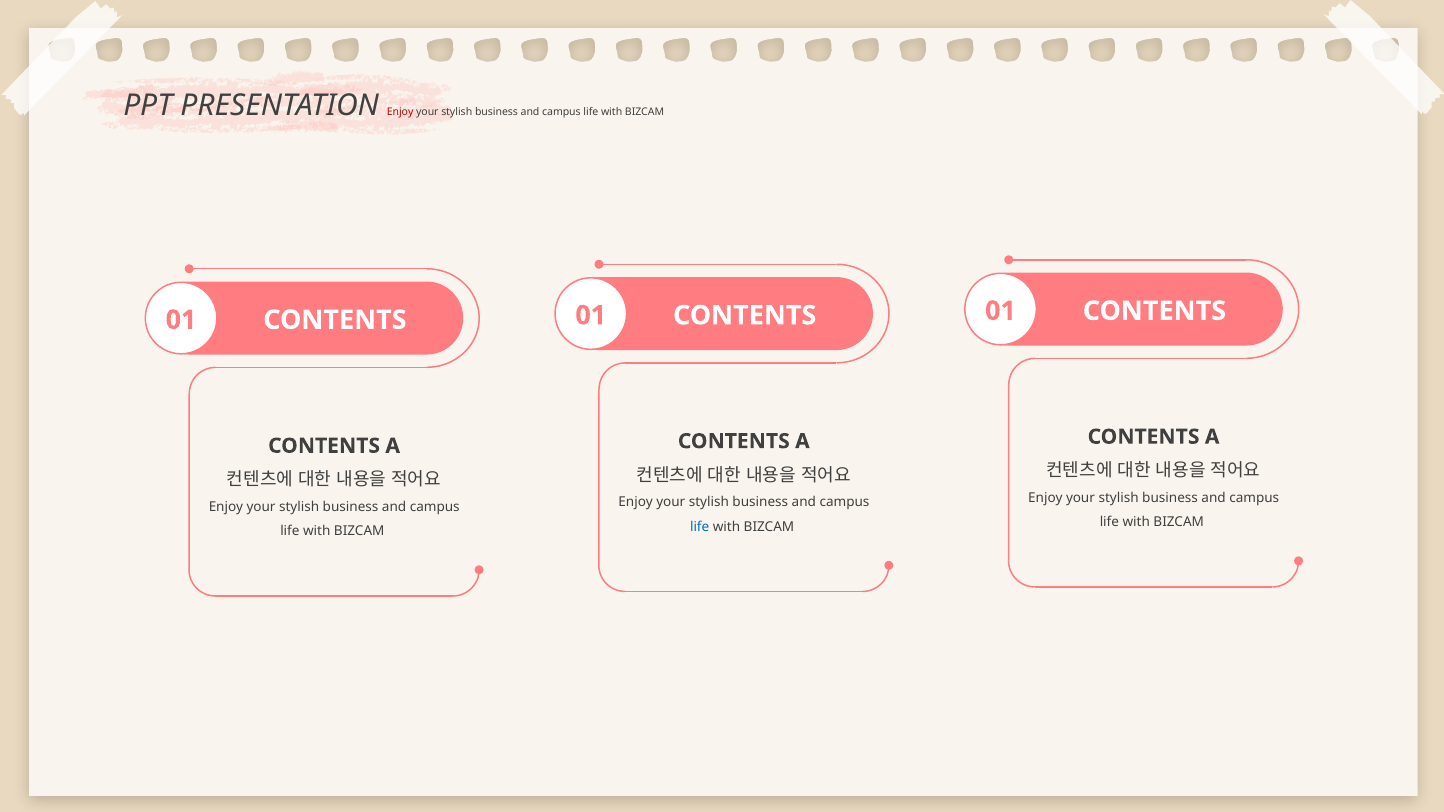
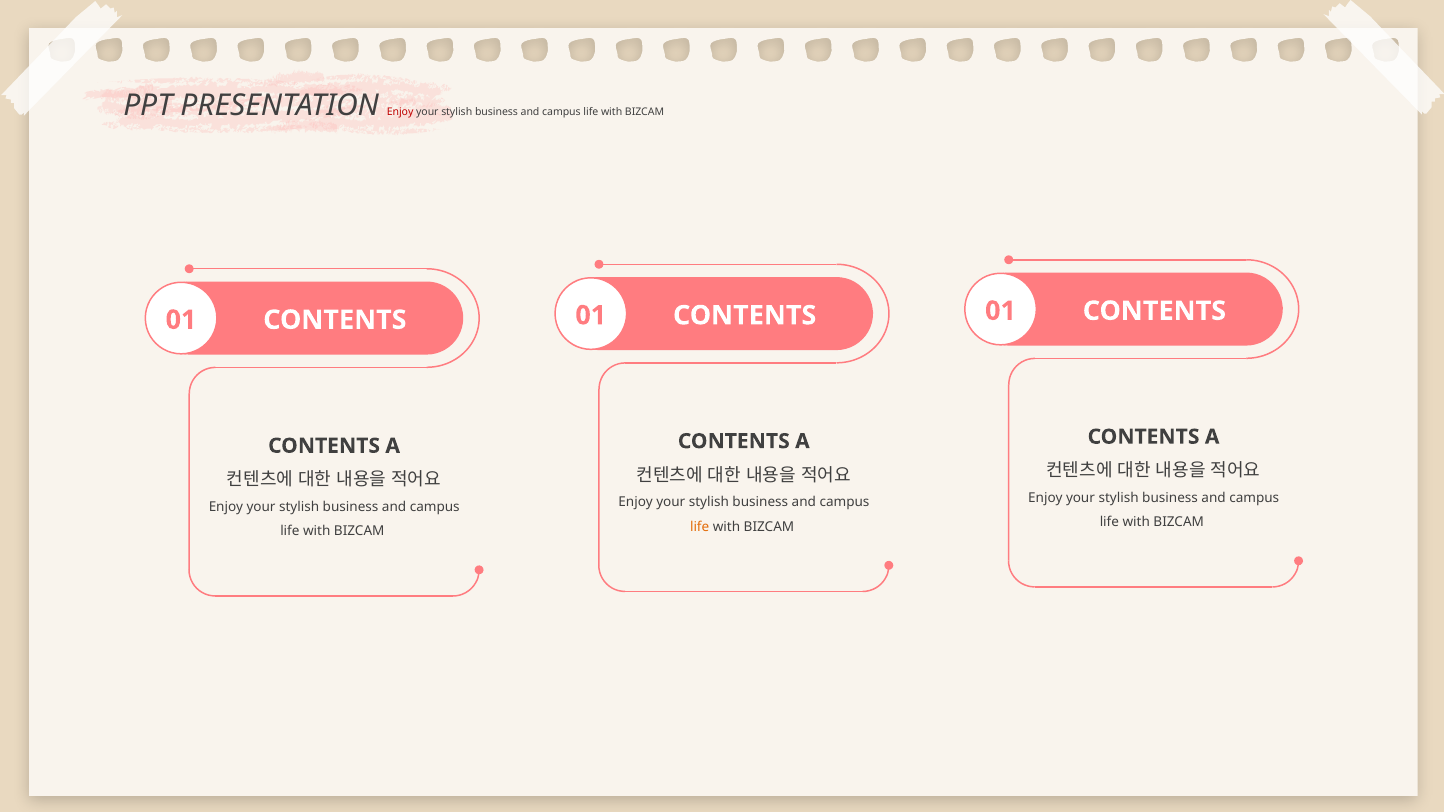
life at (700, 527) colour: blue -> orange
